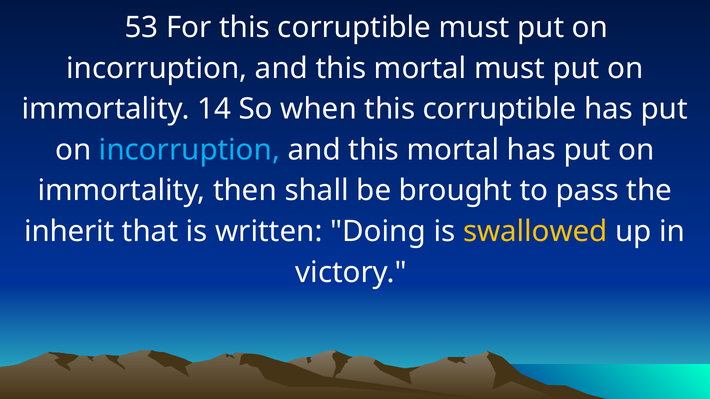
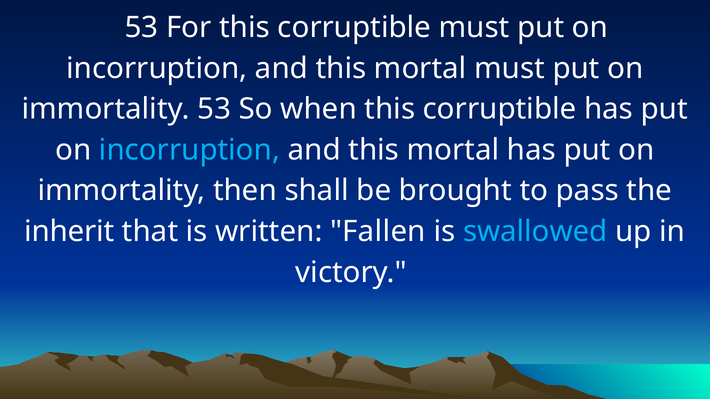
immortality 14: 14 -> 53
Doing: Doing -> Fallen
swallowed colour: yellow -> light blue
